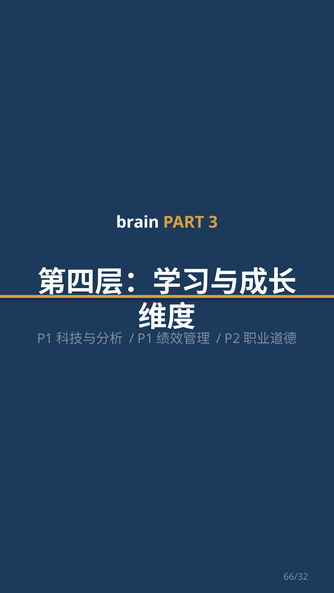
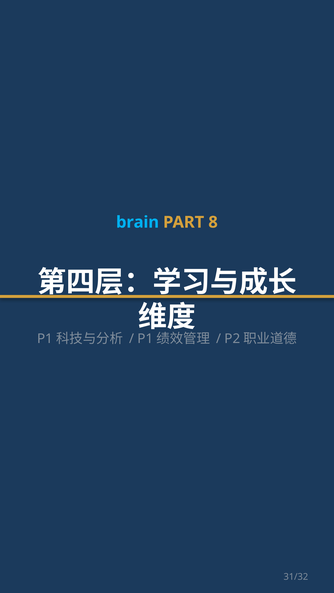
brain colour: white -> light blue
3: 3 -> 8
66/32: 66/32 -> 31/32
